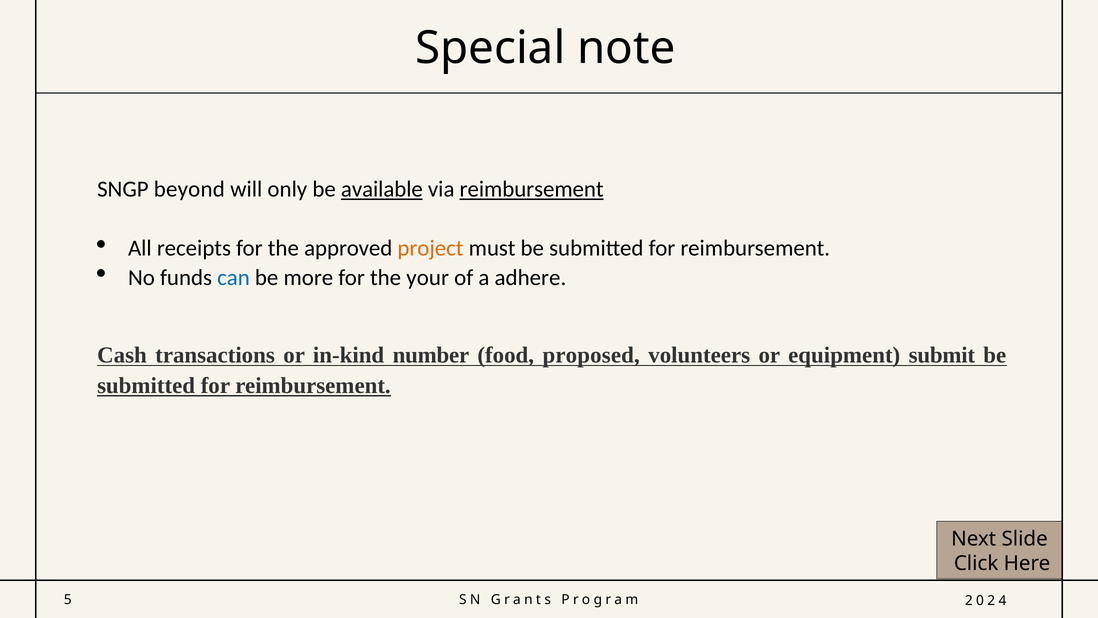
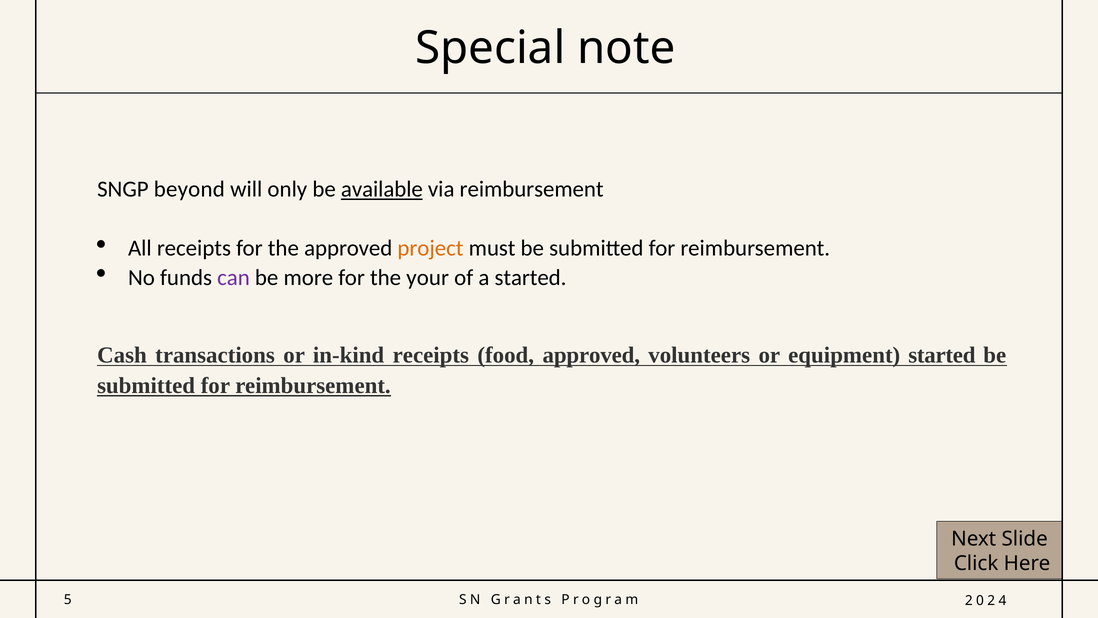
reimbursement at (532, 189) underline: present -> none
can colour: blue -> purple
a adhere: adhere -> started
in-kind number: number -> receipts
food proposed: proposed -> approved
equipment submit: submit -> started
